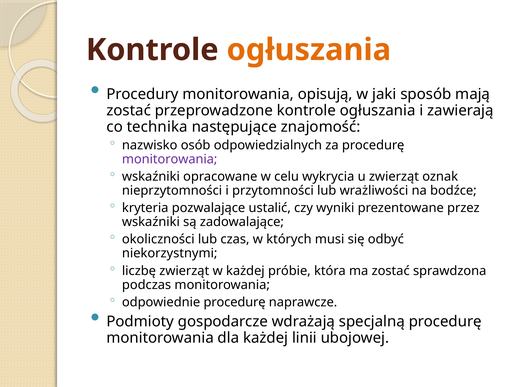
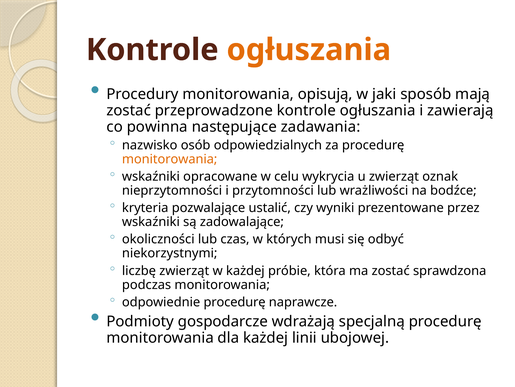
technika: technika -> powinna
znajomość: znajomość -> zadawania
monitorowania at (170, 159) colour: purple -> orange
